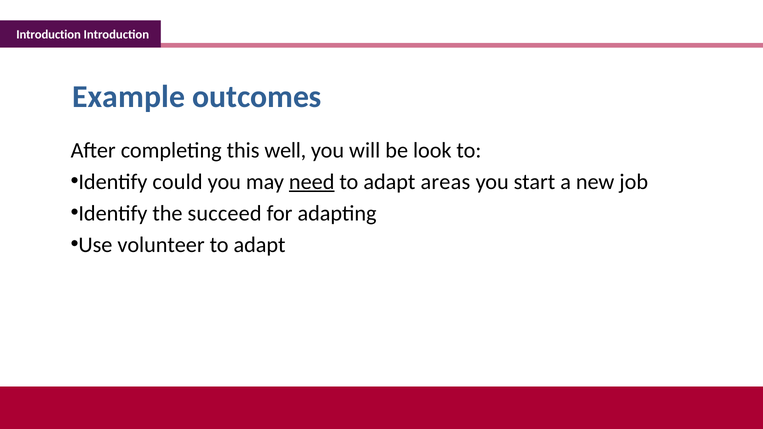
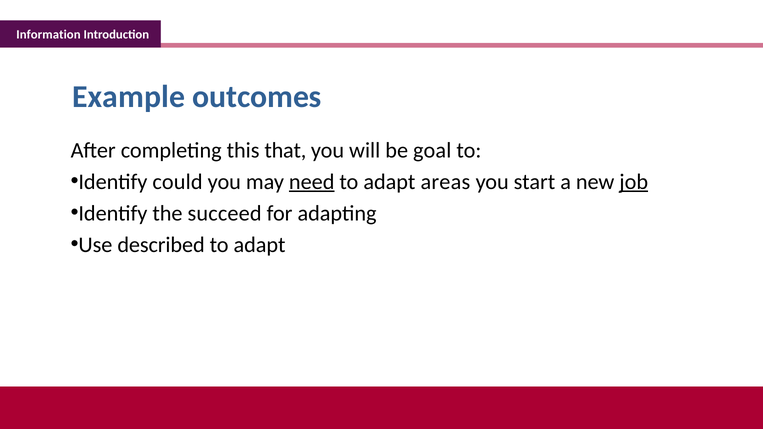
Introduction at (49, 35): Introduction -> Information
well: well -> that
look: look -> goal
job underline: none -> present
volunteer: volunteer -> described
